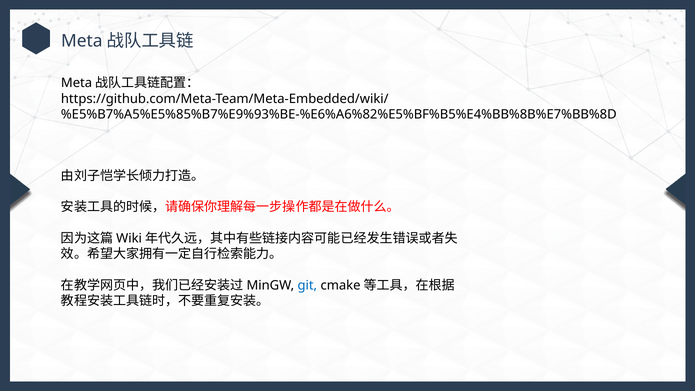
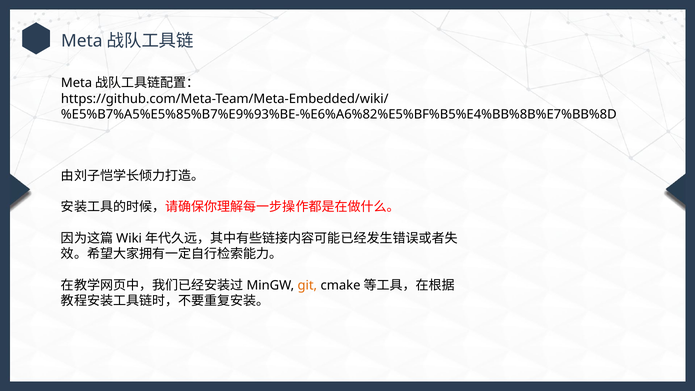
git colour: blue -> orange
